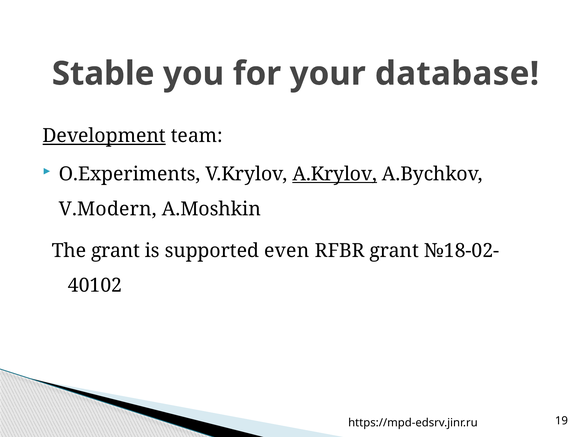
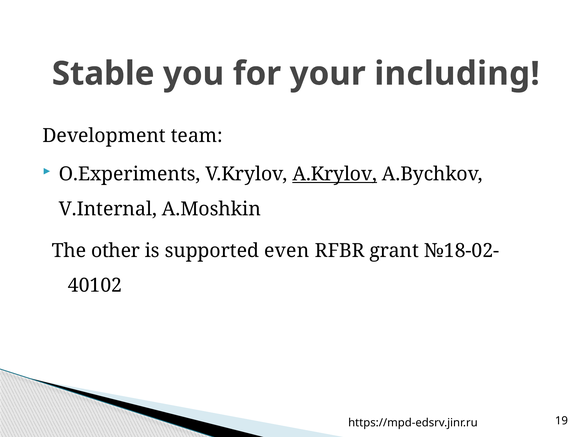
database: database -> including
Development underline: present -> none
V.Modern: V.Modern -> V.Internal
The grant: grant -> other
